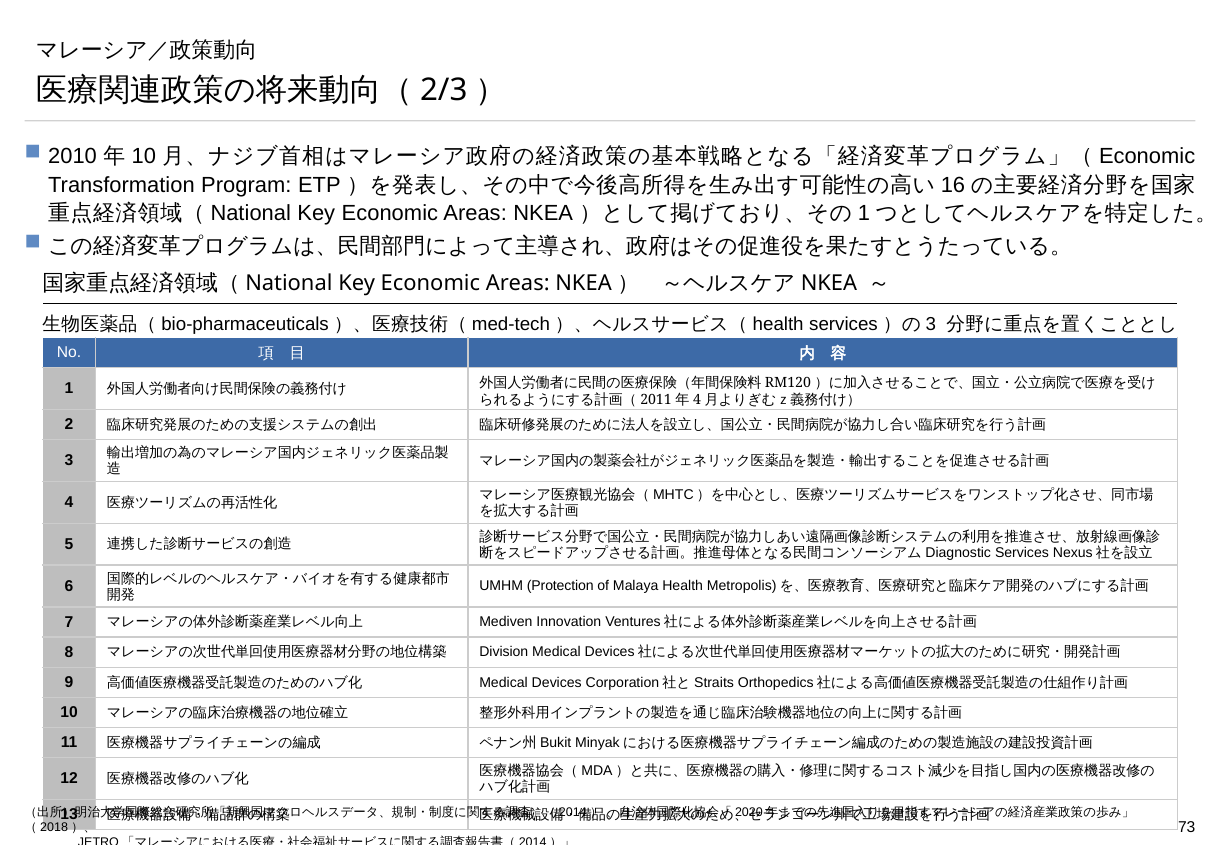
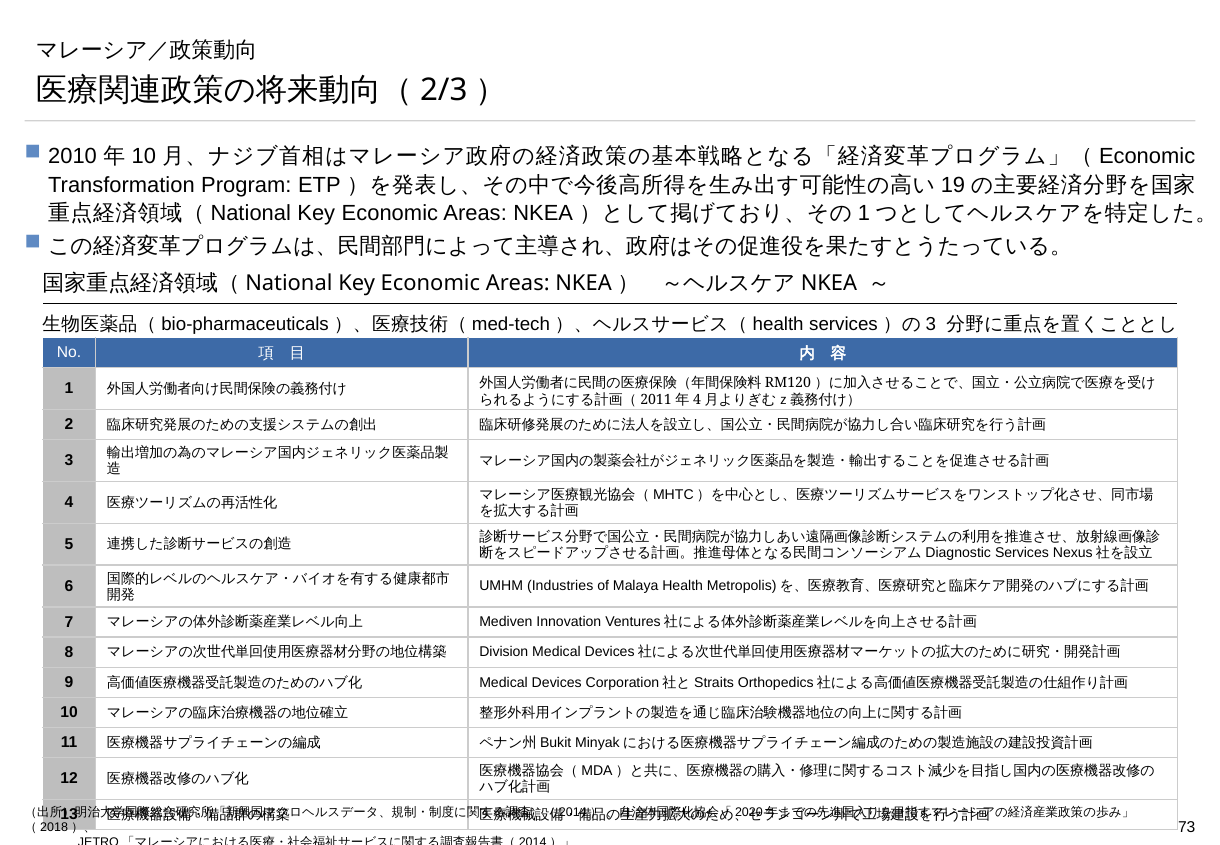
16: 16 -> 19
Protection: Protection -> Industries
